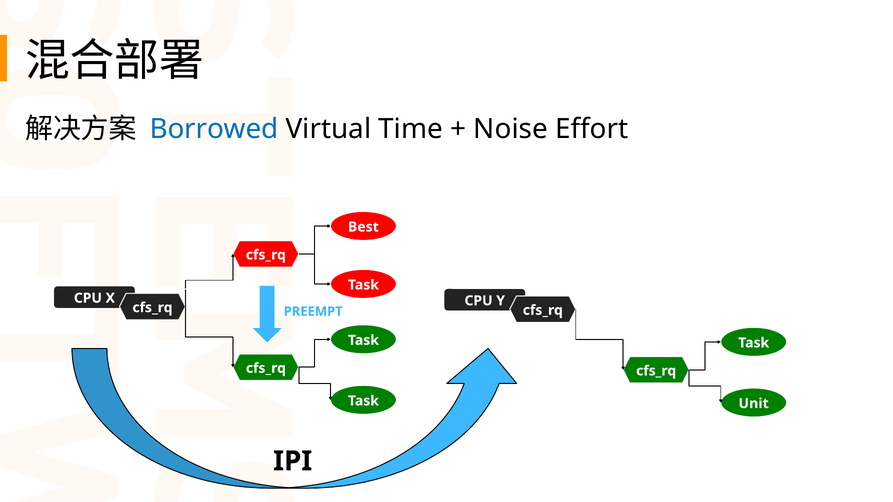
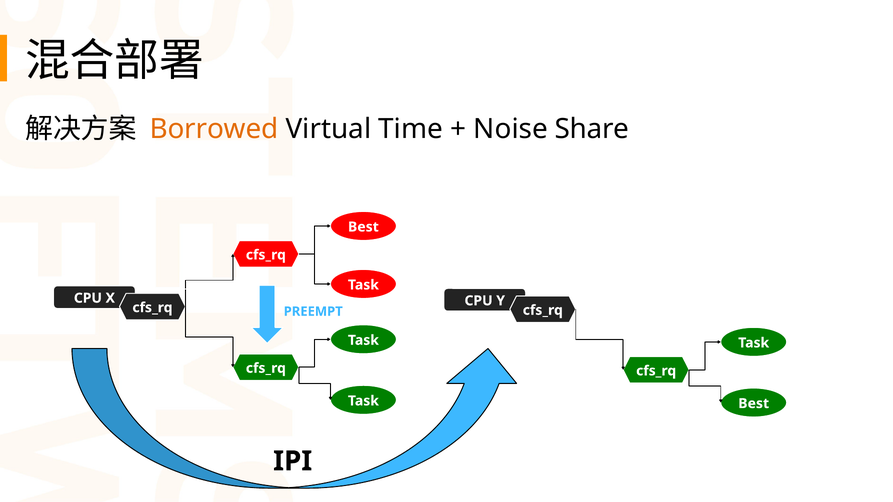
Borrowed colour: blue -> orange
Effort: Effort -> Share
Unit at (754, 404): Unit -> Best
